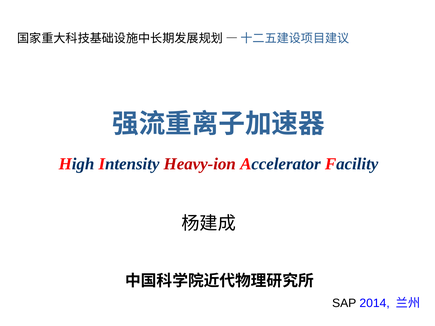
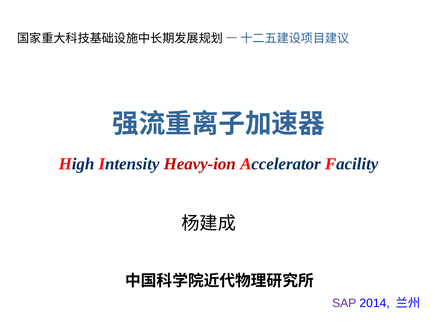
SAP colour: black -> purple
